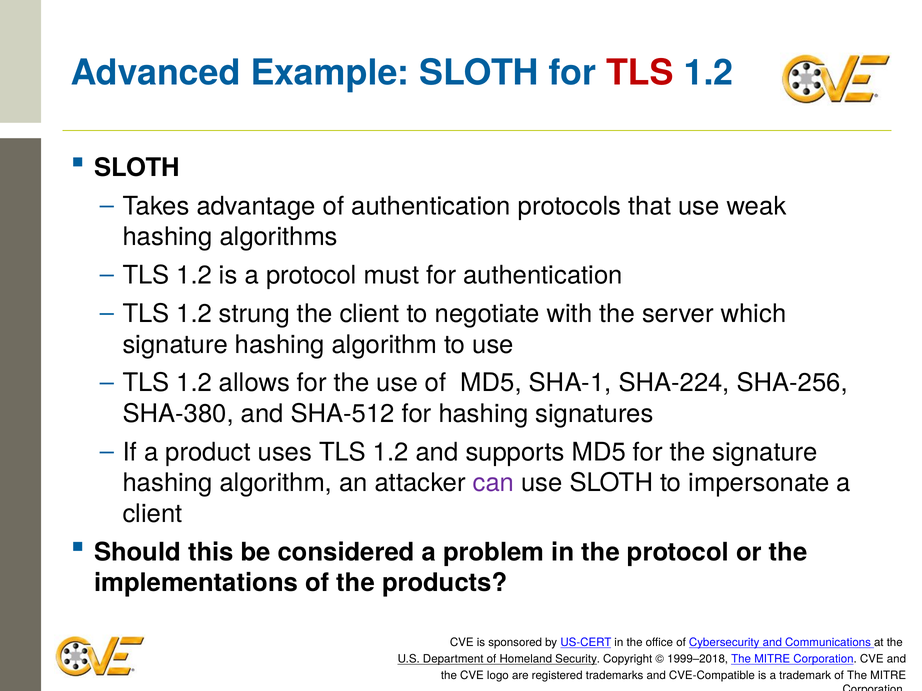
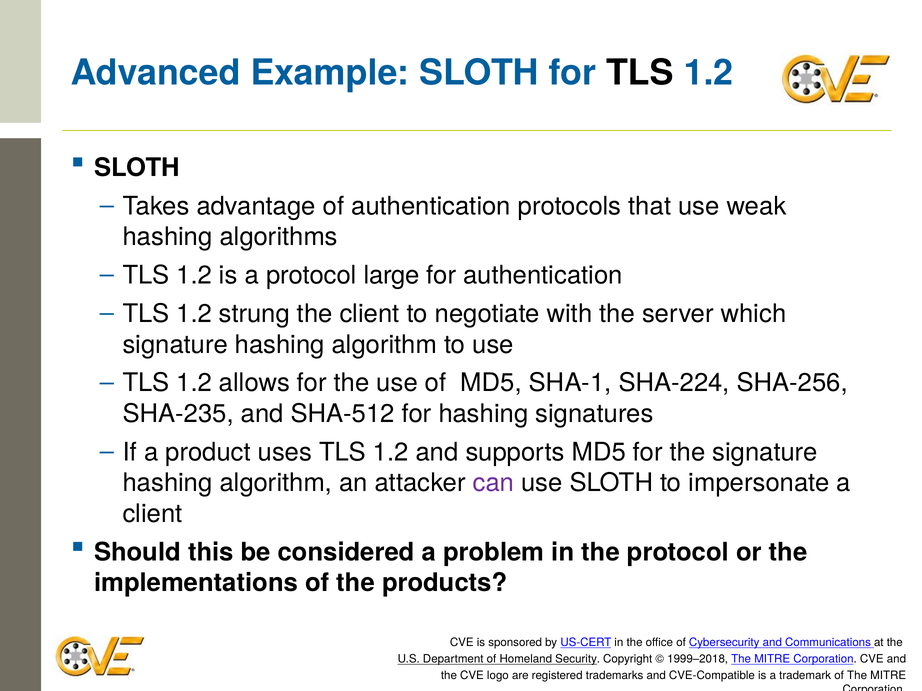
TLS at (640, 73) colour: red -> black
must: must -> large
SHA-380: SHA-380 -> SHA-235
